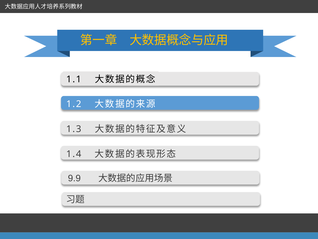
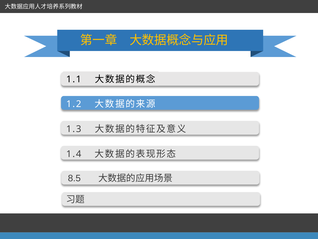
9.9: 9.9 -> 8.5
